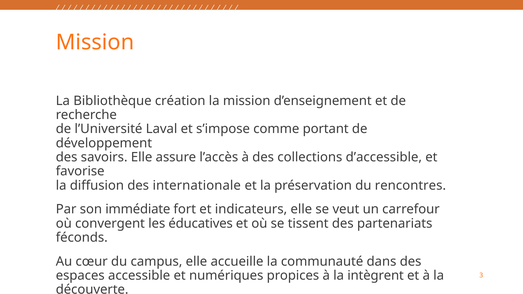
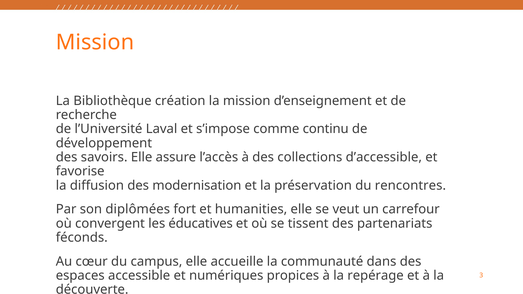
portant: portant -> continu
internationale: internationale -> modernisation
immédiate: immédiate -> diplômées
indicateurs: indicateurs -> humanities
intègrent: intègrent -> repérage
